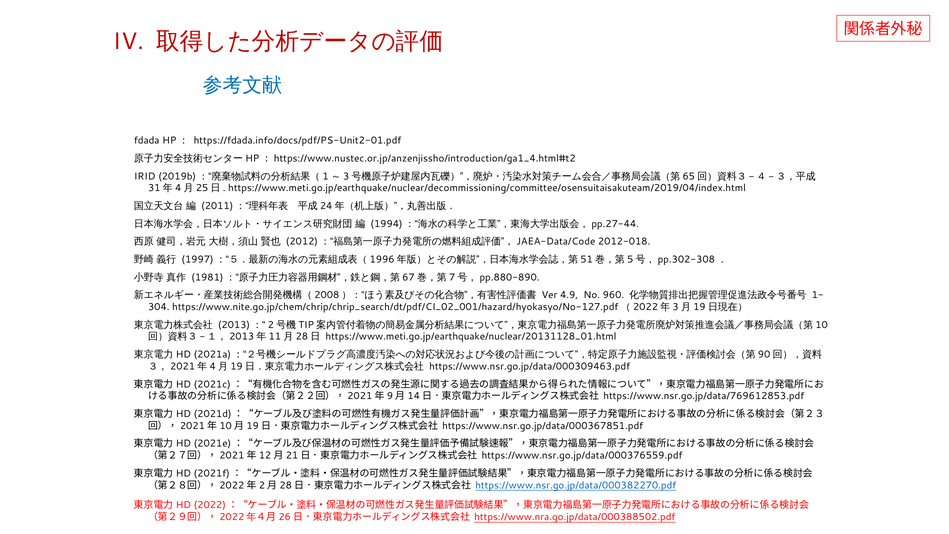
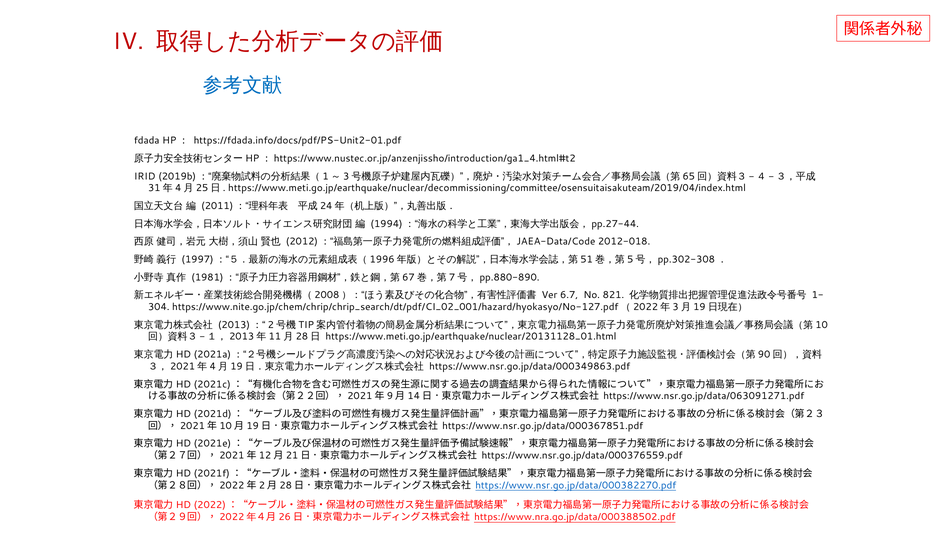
4.9: 4.9 -> 6.7
960: 960 -> 821
https://www.nsr.go.jp/data/000309463.pdf: https://www.nsr.go.jp/data/000309463.pdf -> https://www.nsr.go.jp/data/000349863.pdf
https://www.nsr.go.jp/data/769612853.pdf: https://www.nsr.go.jp/data/769612853.pdf -> https://www.nsr.go.jp/data/063091271.pdf
